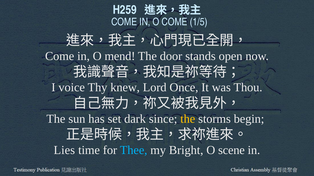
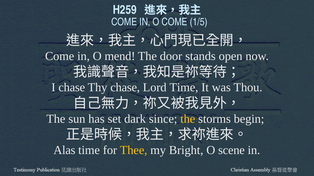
I voice: voice -> chase
Thy knew: knew -> chase
Lord Once: Once -> Time
Lies: Lies -> Alas
Thee colour: light blue -> yellow
